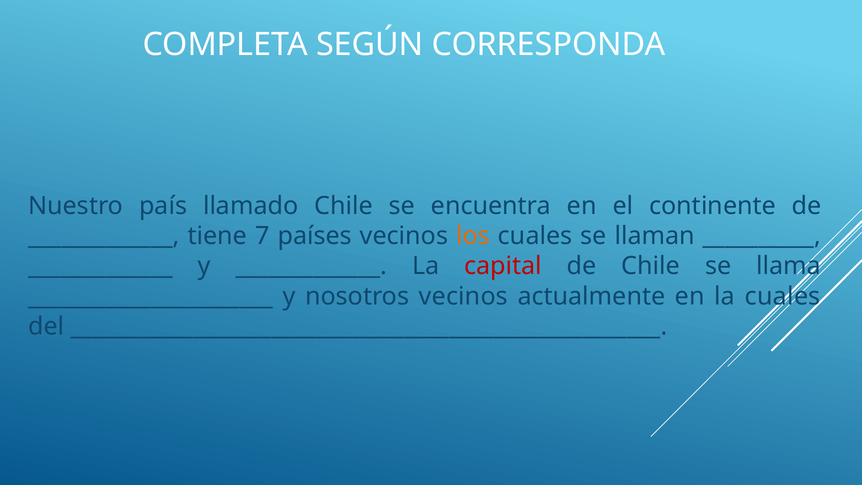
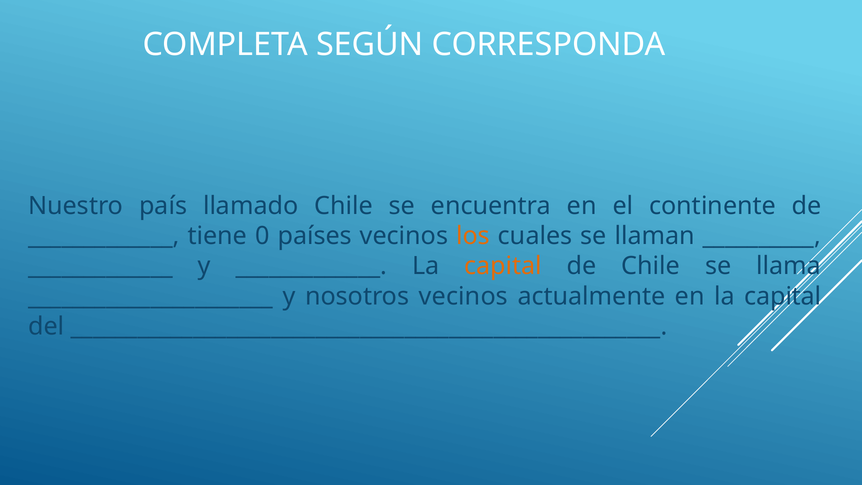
7: 7 -> 0
capital at (503, 266) colour: red -> orange
en la cuales: cuales -> capital
